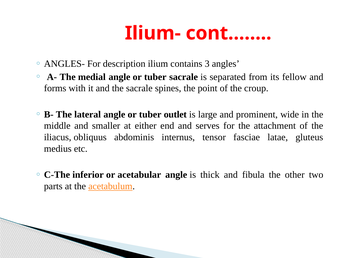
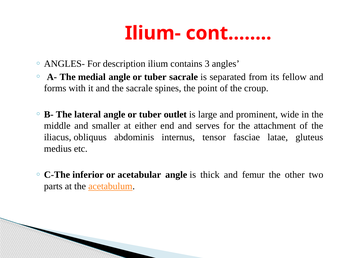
fibula: fibula -> femur
